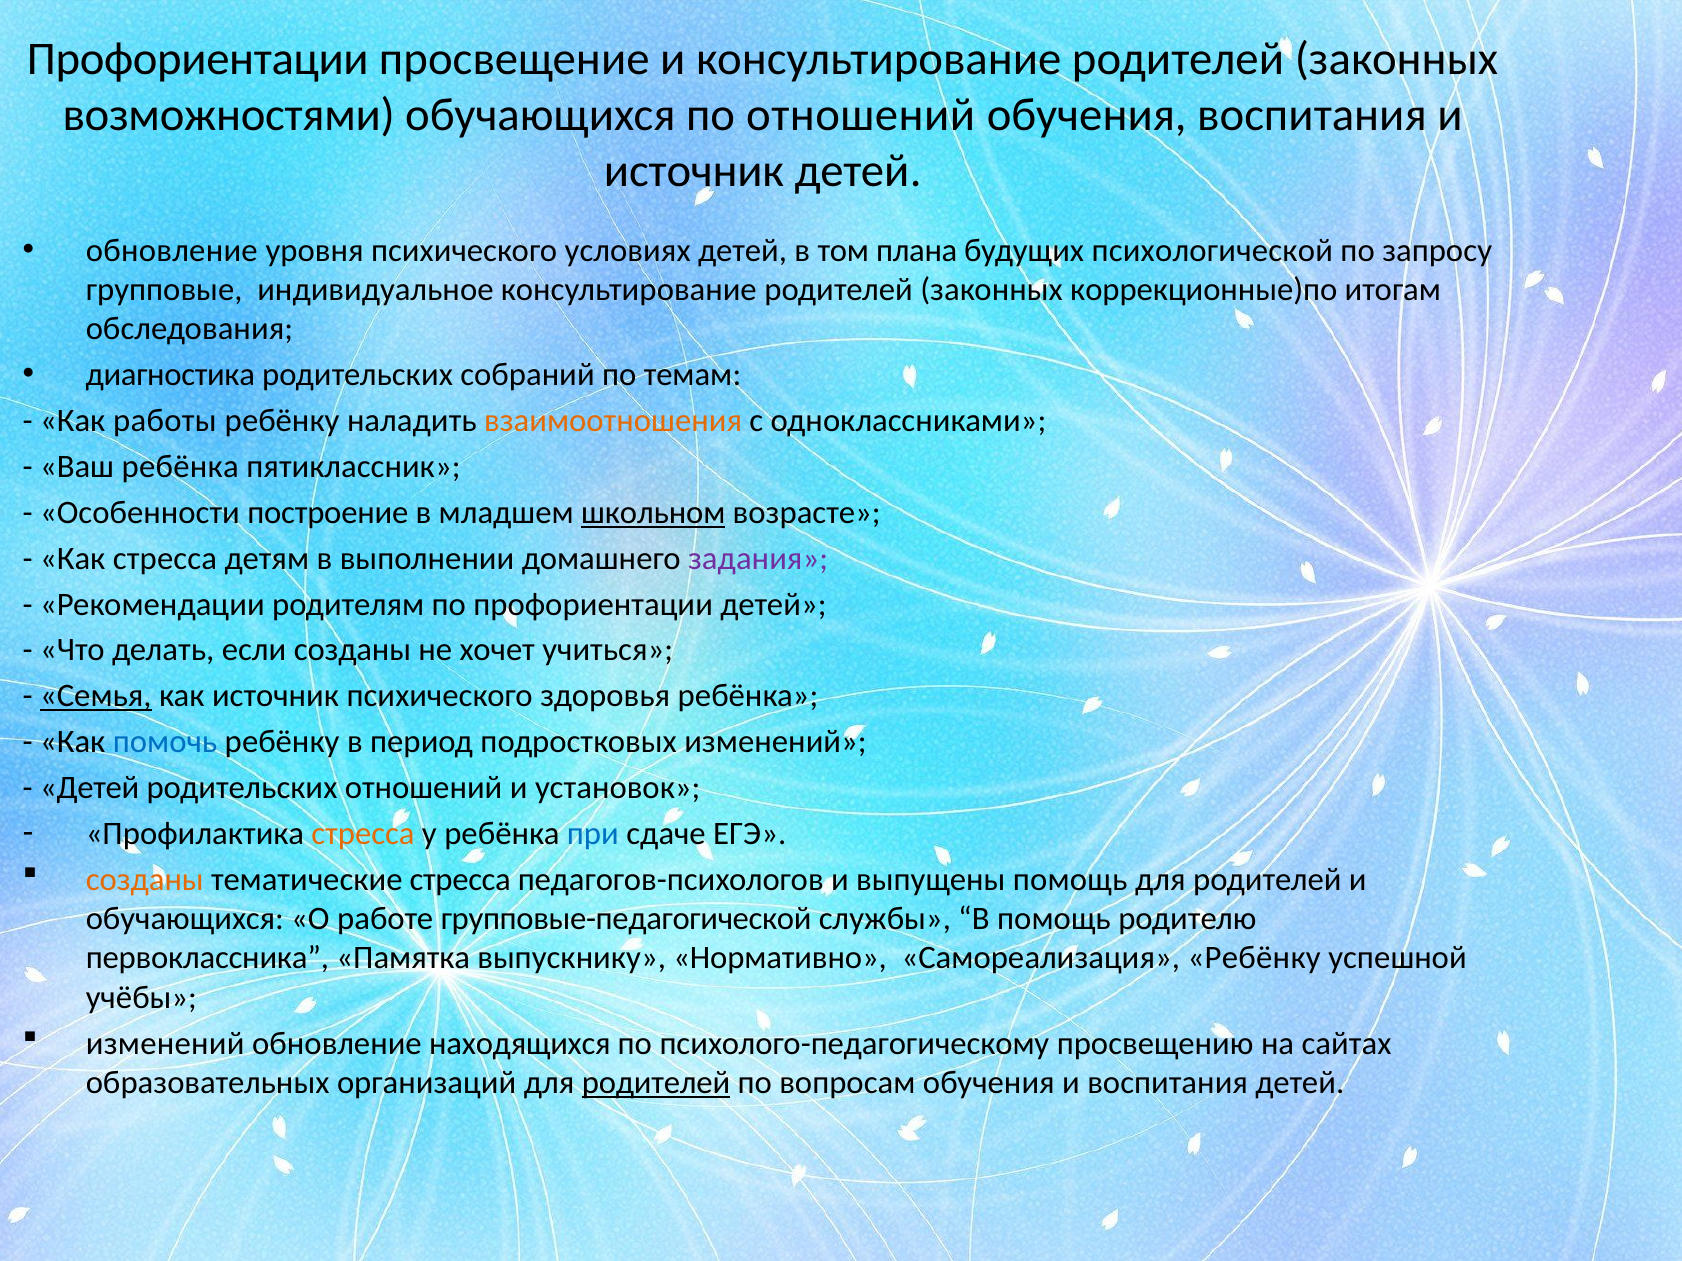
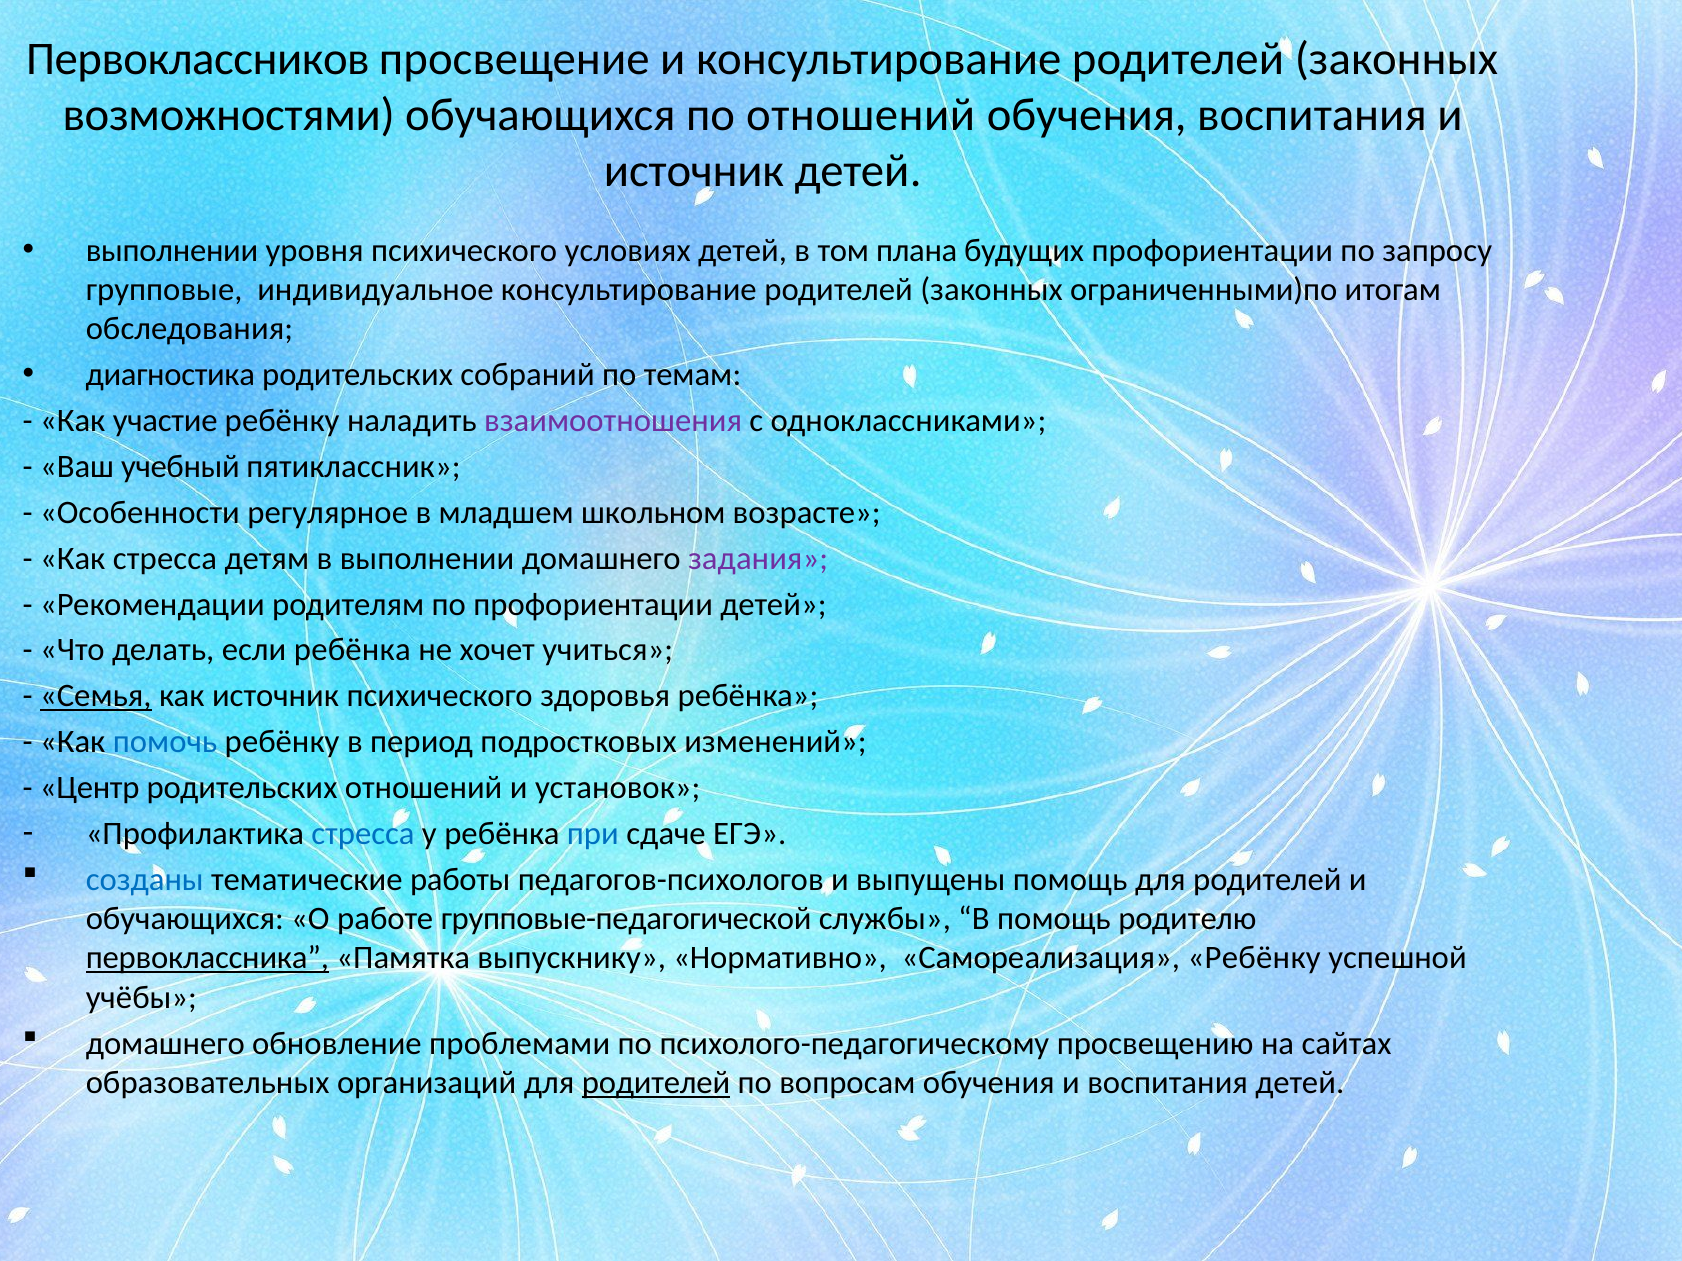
Профориентации at (198, 59): Профориентации -> Первоклассников
обновление at (172, 251): обновление -> выполнении
будущих психологической: психологической -> профориентации
коррекционные)по: коррекционные)по -> ограниченными)по
работы: работы -> участие
взаимоотношения colour: orange -> purple
Ваш ребёнка: ребёнка -> учебный
построение: построение -> регулярное
школьном underline: present -> none
если созданы: созданы -> ребёнка
Детей at (90, 788): Детей -> Центр
стресса at (363, 834) colour: orange -> blue
созданы at (145, 880) colour: orange -> blue
тематические стресса: стресса -> работы
первоклассника underline: none -> present
изменений at (165, 1044): изменений -> домашнего
находящихся: находящихся -> проблемами
